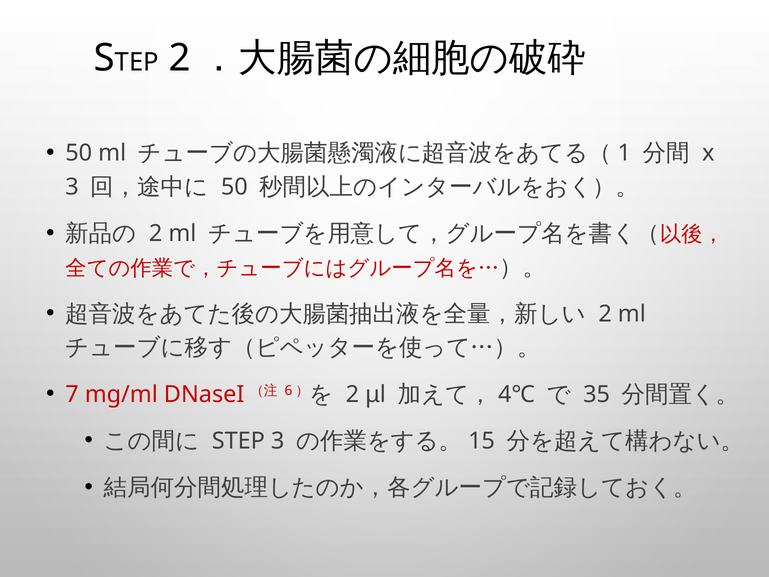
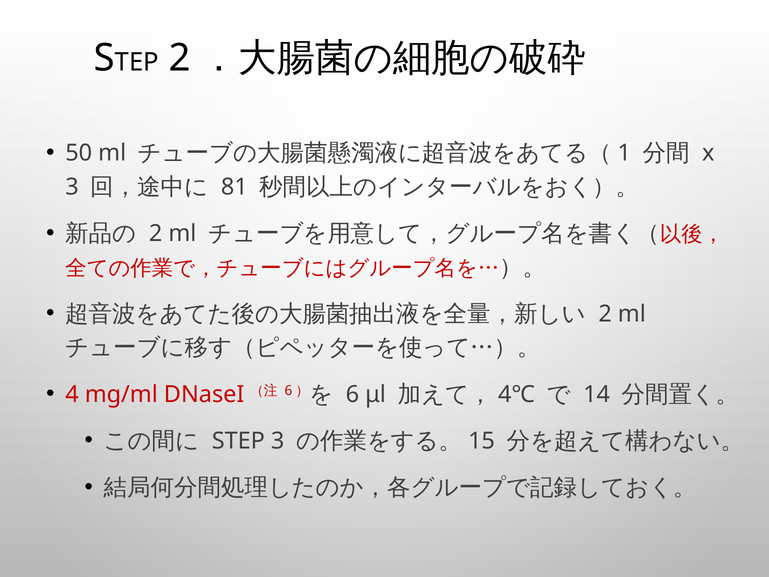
50 at (234, 187): 50 -> 81
7: 7 -> 4
2 at (352, 394): 2 -> 6
35: 35 -> 14
